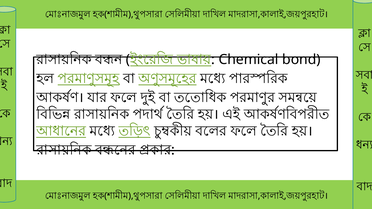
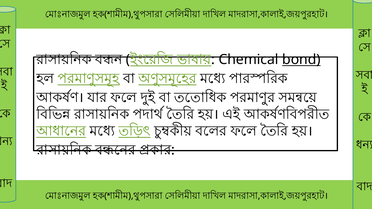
bond underline: none -> present
